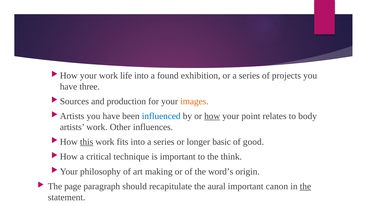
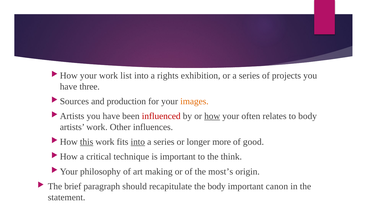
life: life -> list
found: found -> rights
influenced colour: blue -> red
point: point -> often
into at (138, 142) underline: none -> present
basic: basic -> more
word’s: word’s -> most’s
page: page -> brief
the aural: aural -> body
the at (305, 187) underline: present -> none
